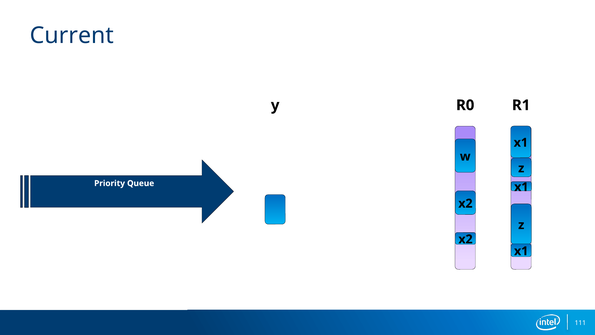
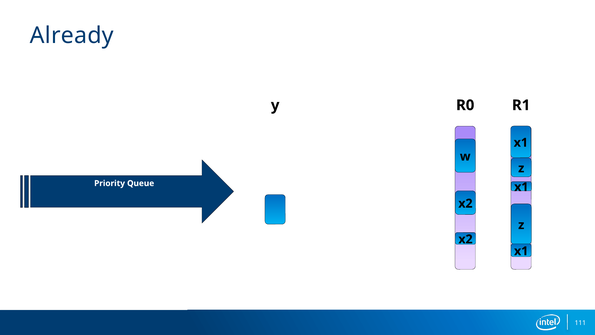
Current: Current -> Already
